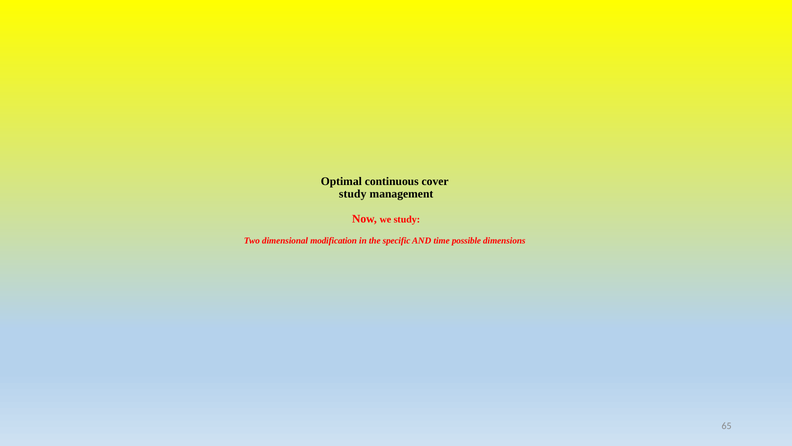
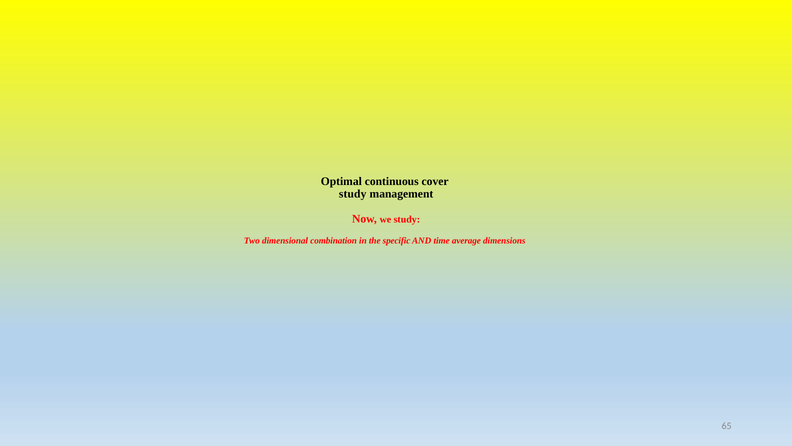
modification: modification -> combination
possible: possible -> average
